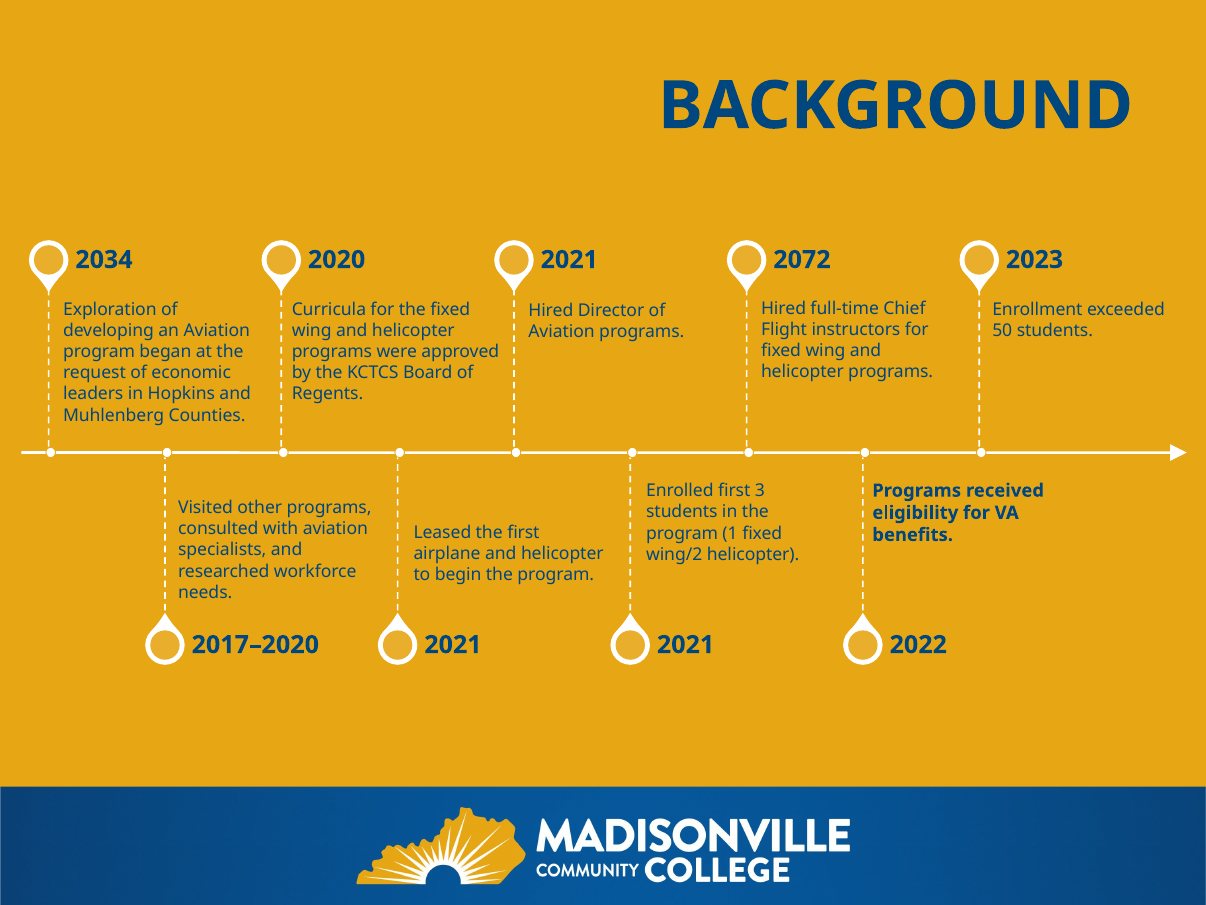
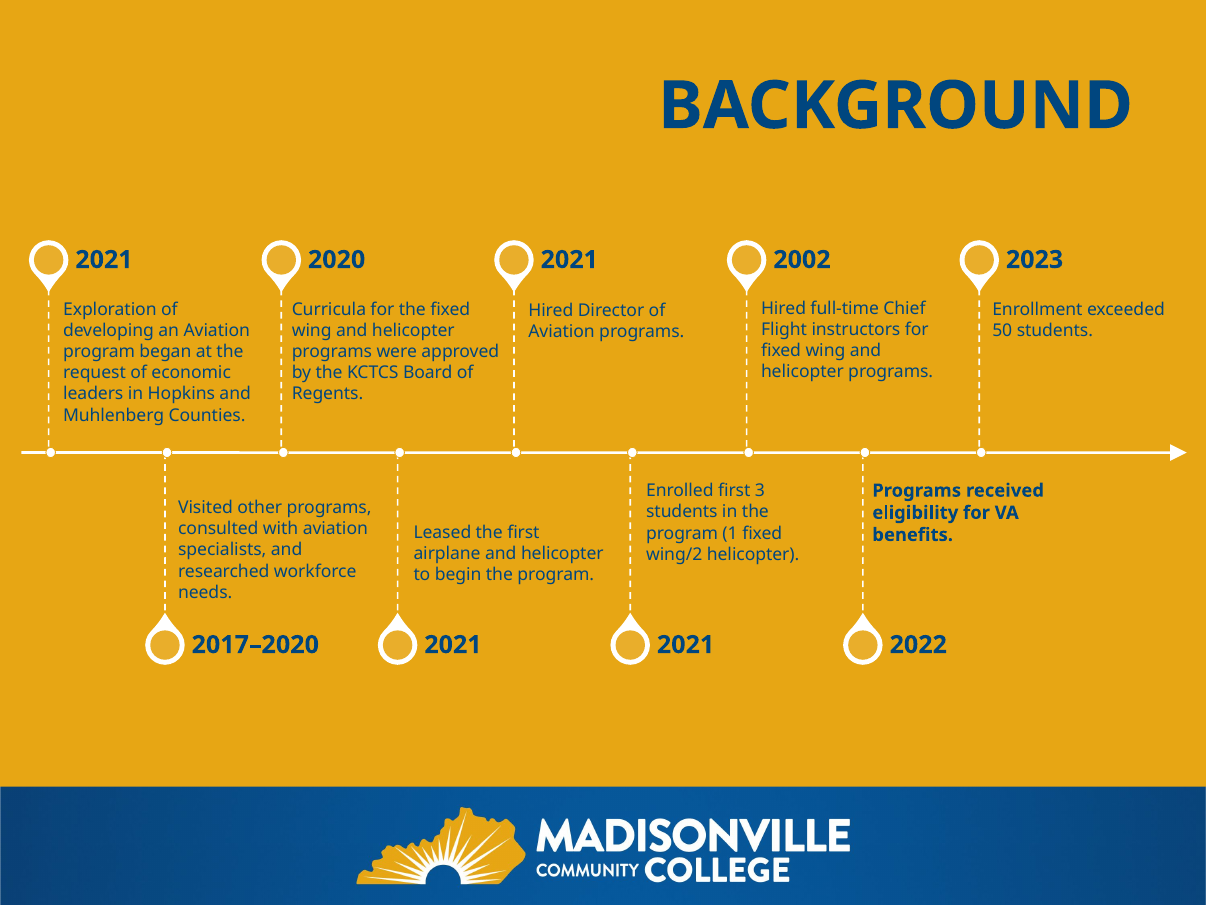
2034 at (104, 260): 2034 -> 2021
2072: 2072 -> 2002
